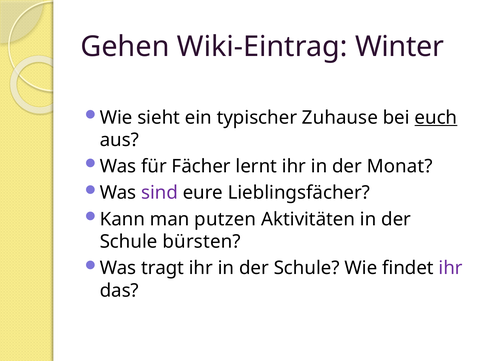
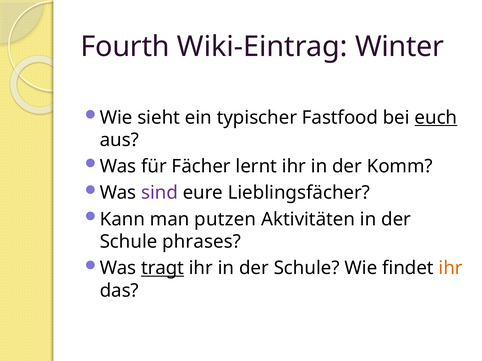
Gehen: Gehen -> Fourth
Zuhause: Zuhause -> Fastfood
Monat: Monat -> Komm
bürsten: bürsten -> phrases
tragt underline: none -> present
ihr at (451, 268) colour: purple -> orange
